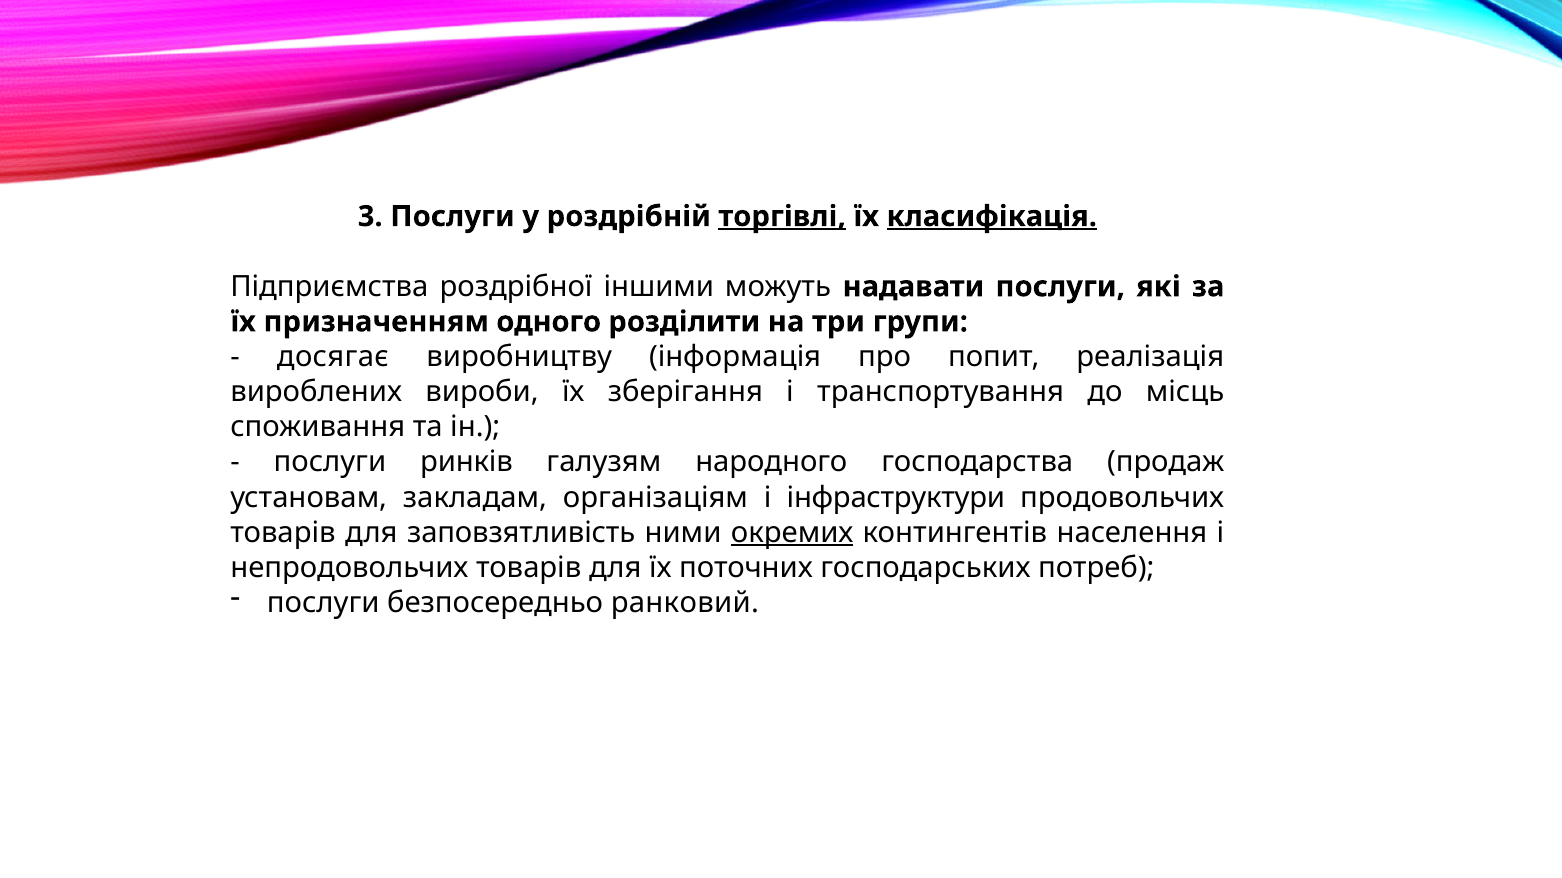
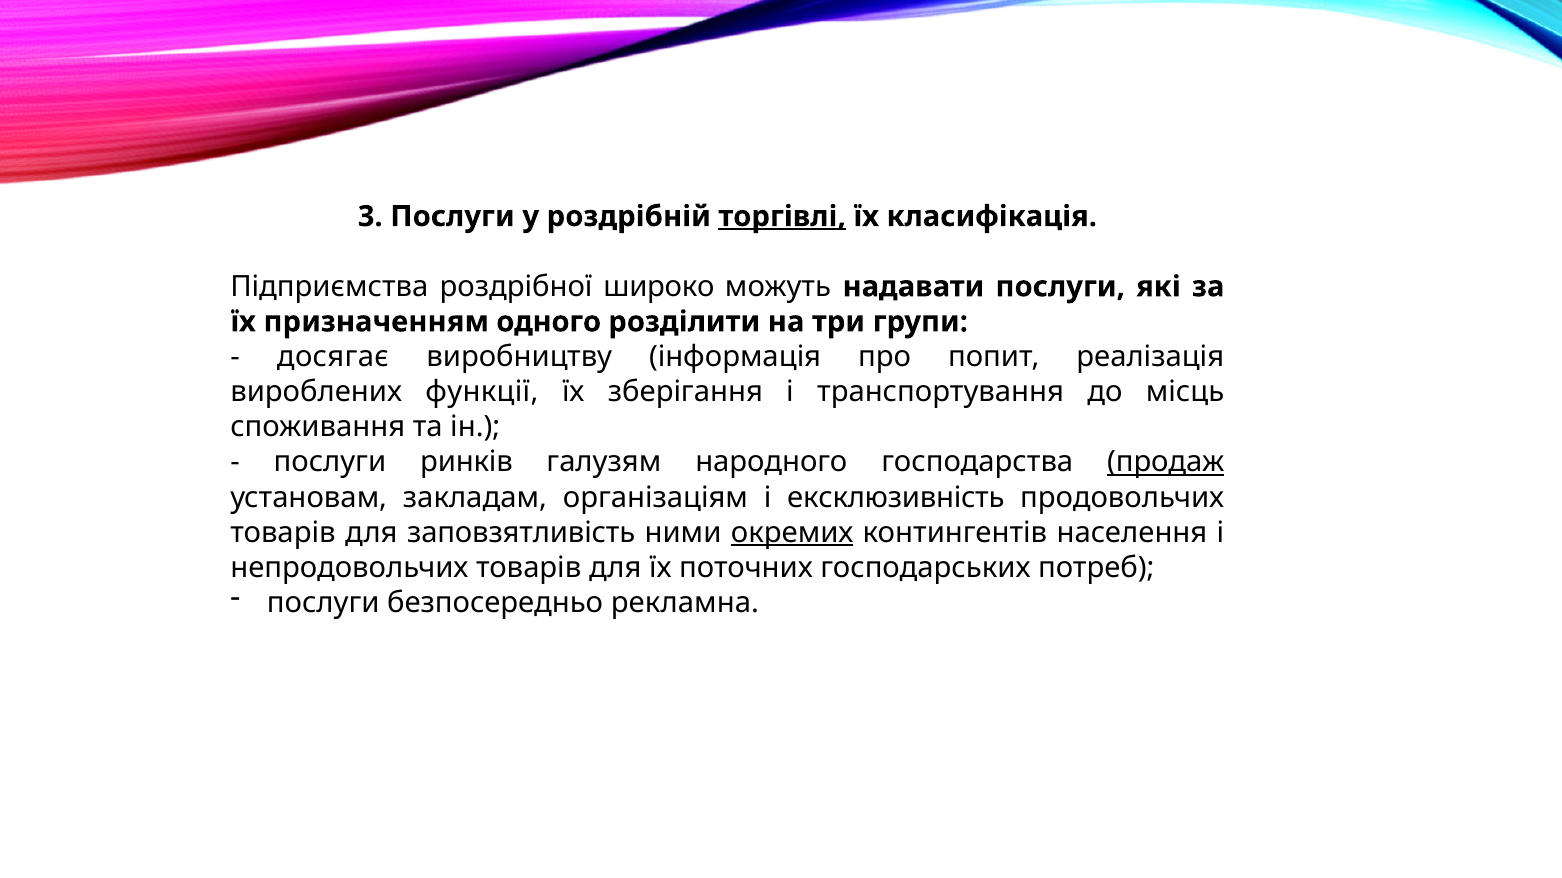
класифікація underline: present -> none
іншими: іншими -> широко
вироби: вироби -> функції
продаж underline: none -> present
інфраструктури: інфраструктури -> ексклюзивність
ранковий: ранковий -> рекламна
